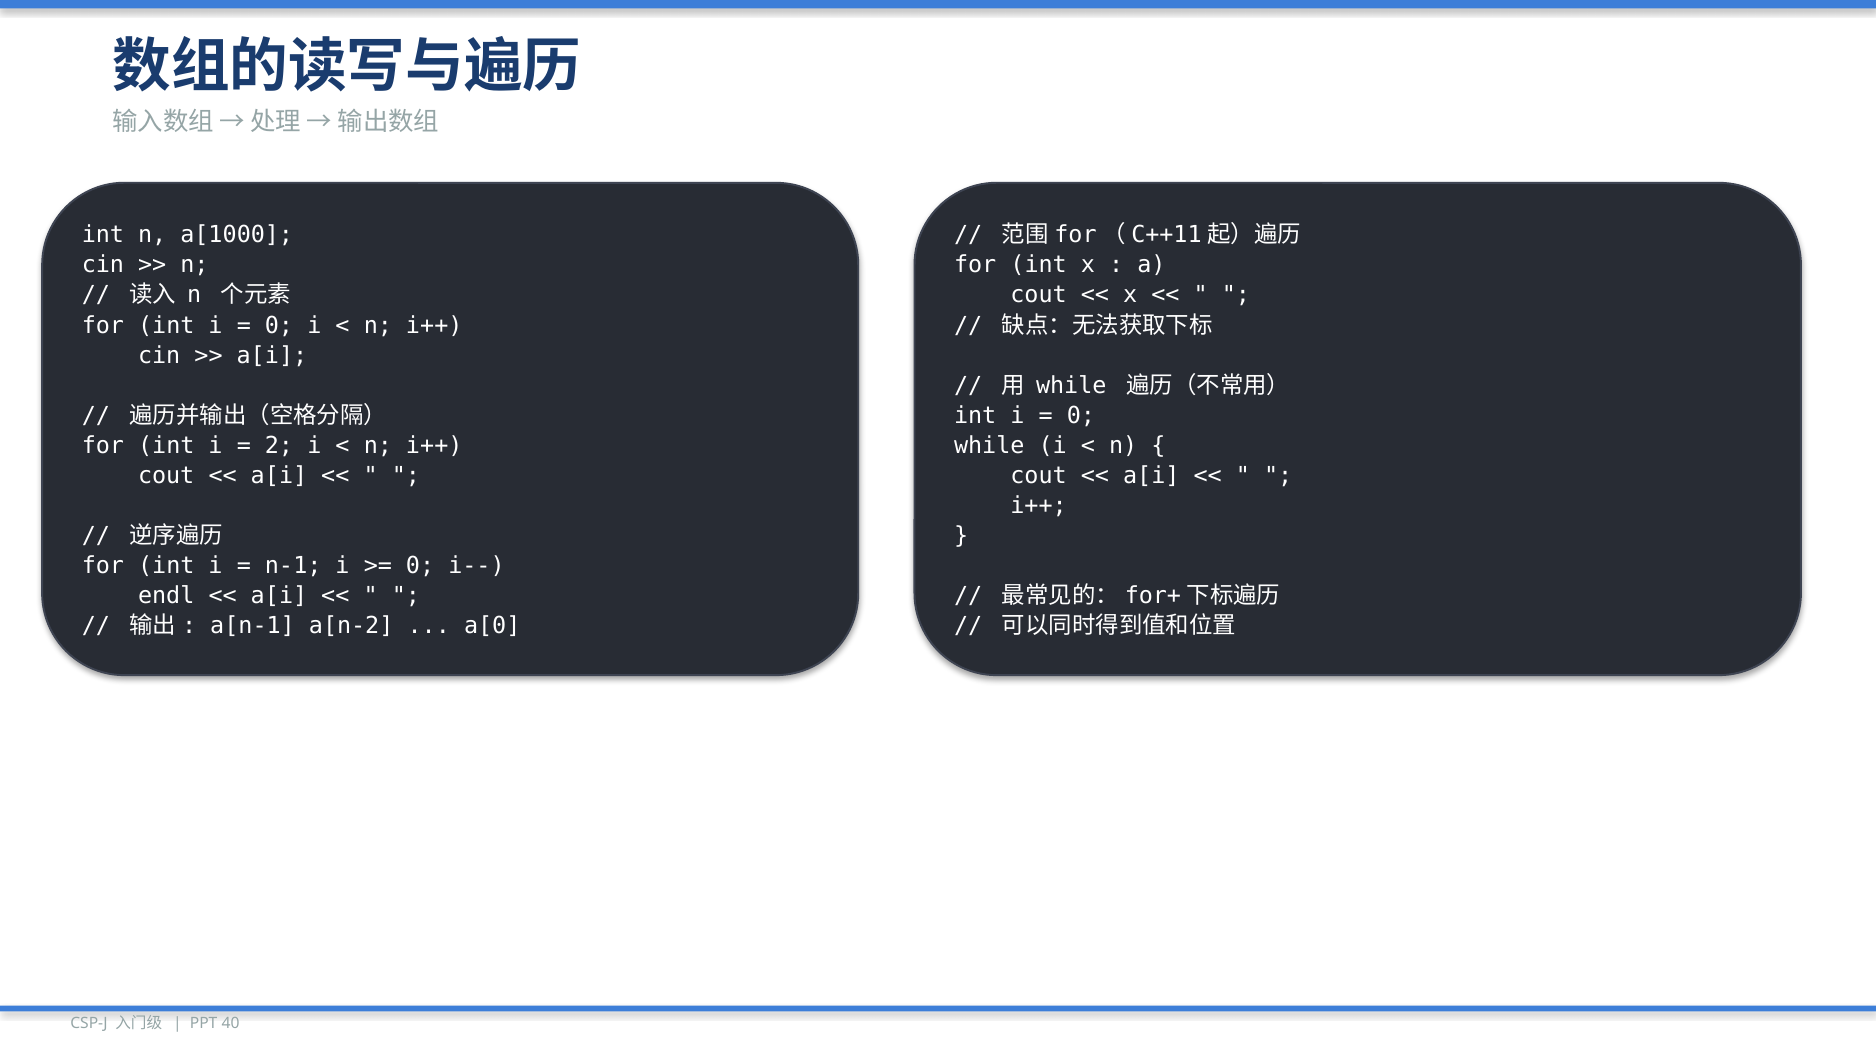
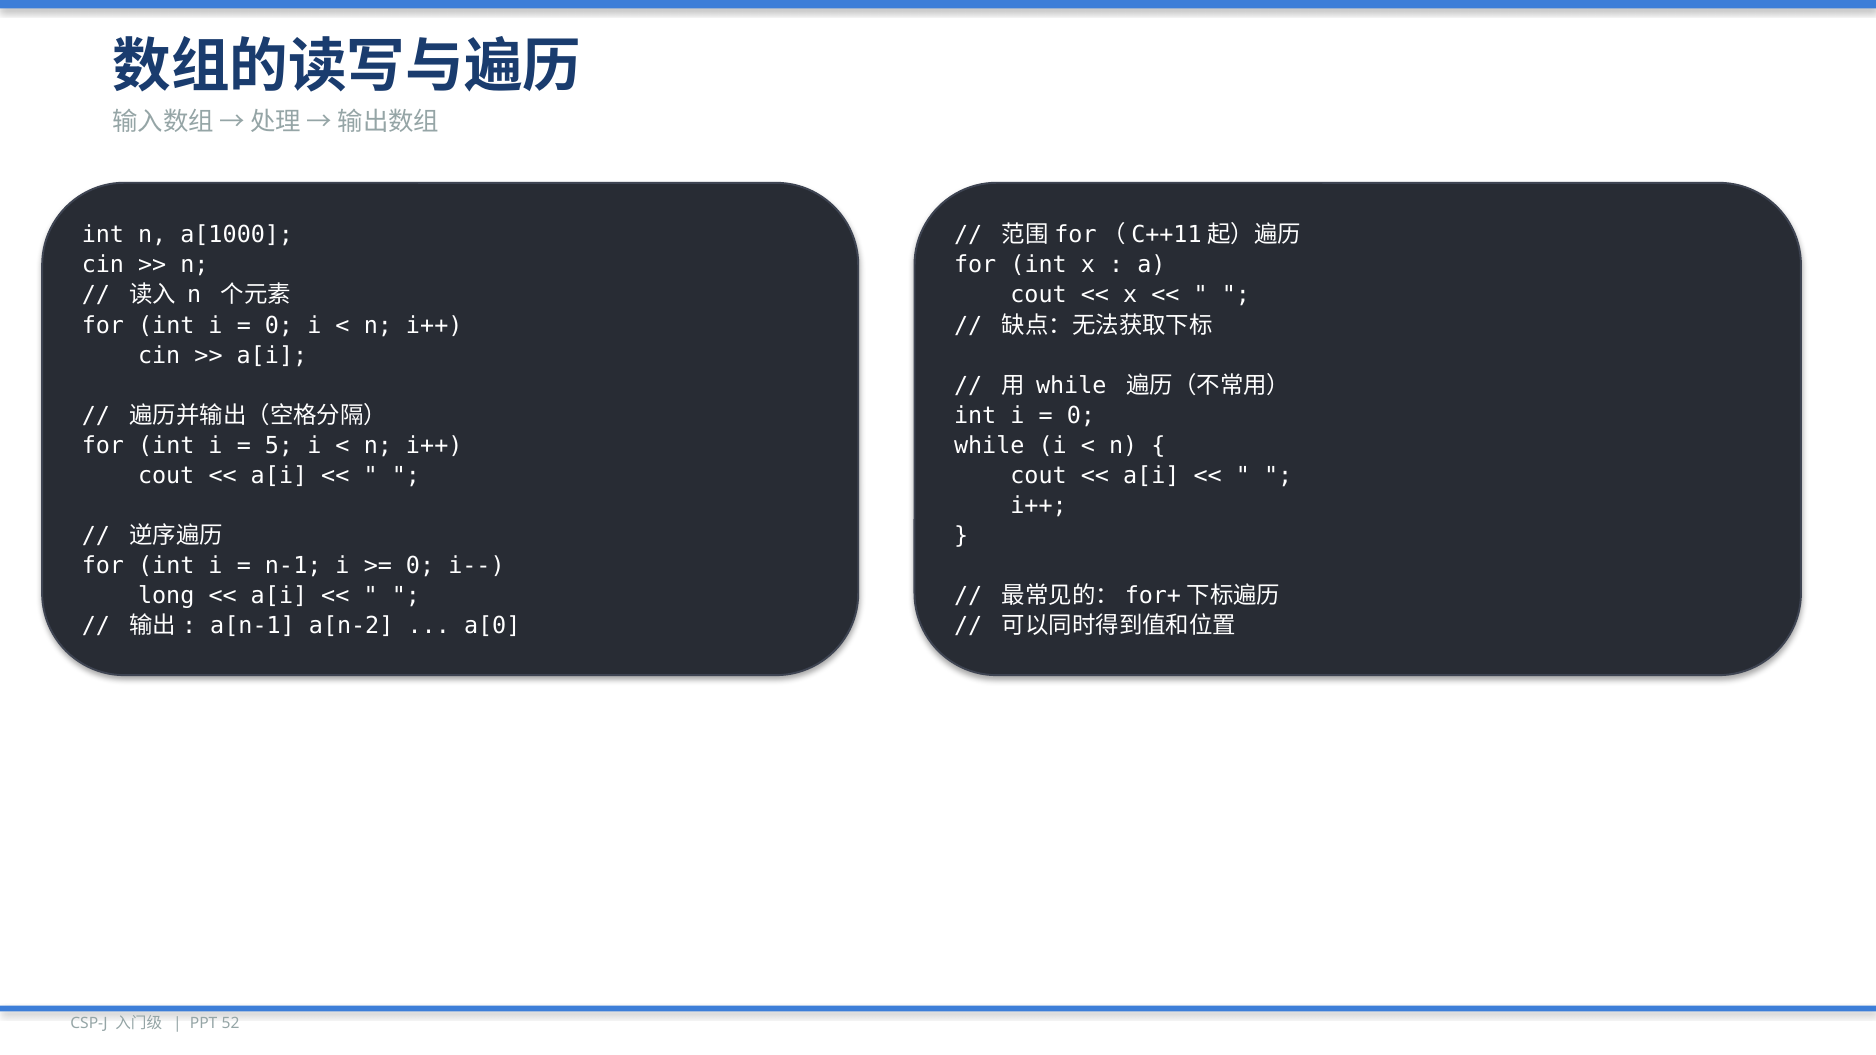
2: 2 -> 5
endl: endl -> long
40: 40 -> 52
